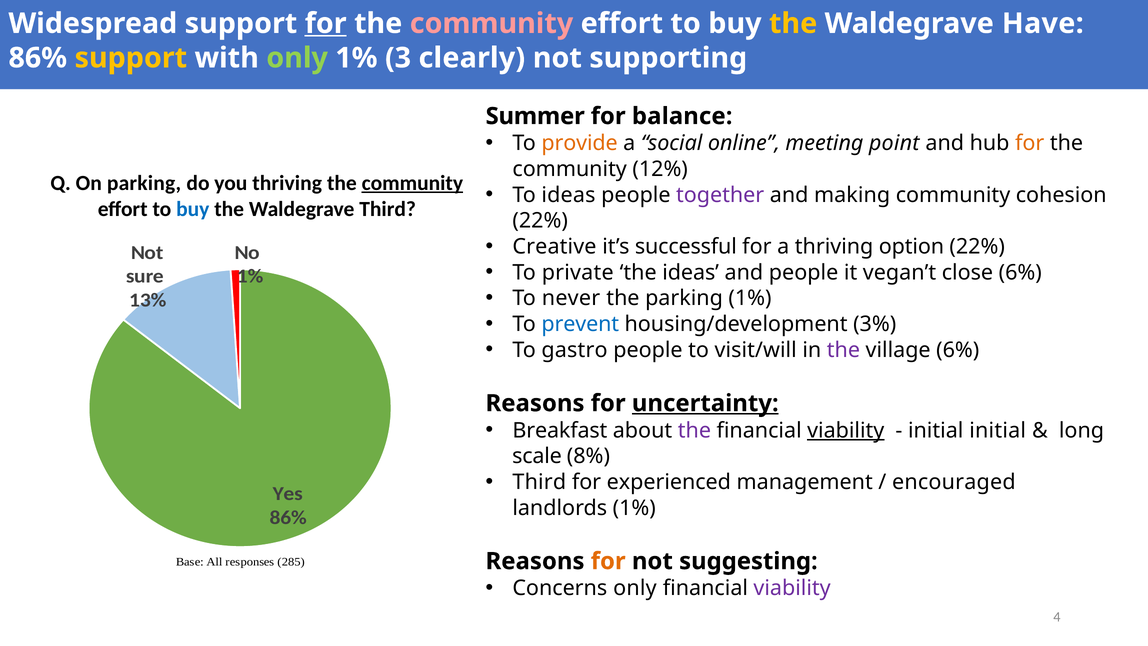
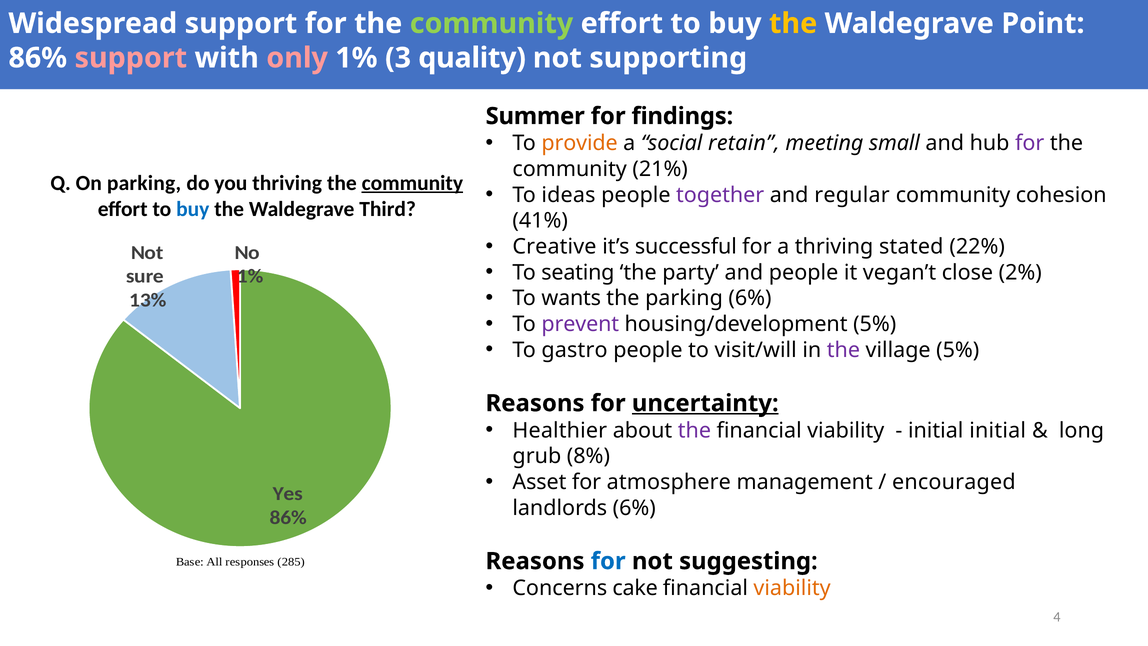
for at (326, 23) underline: present -> none
community at (491, 23) colour: pink -> light green
Have: Have -> Point
support at (131, 58) colour: yellow -> pink
only at (297, 58) colour: light green -> pink
clearly: clearly -> quality
balance: balance -> findings
online: online -> retain
point: point -> small
for at (1030, 143) colour: orange -> purple
12%: 12% -> 21%
making: making -> regular
22% at (540, 221): 22% -> 41%
option: option -> stated
private: private -> seating
the ideas: ideas -> party
close 6%: 6% -> 2%
never: never -> wants
parking 1%: 1% -> 6%
prevent colour: blue -> purple
housing/development 3%: 3% -> 5%
village 6%: 6% -> 5%
Breakfast: Breakfast -> Healthier
viability at (846, 430) underline: present -> none
scale: scale -> grub
Third at (539, 482): Third -> Asset
experienced: experienced -> atmosphere
landlords 1%: 1% -> 6%
for at (608, 561) colour: orange -> blue
Concerns only: only -> cake
viability at (792, 588) colour: purple -> orange
